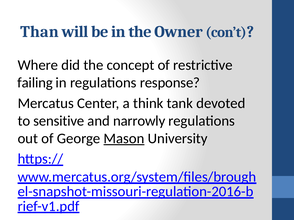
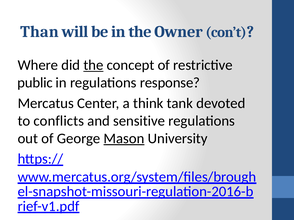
the at (93, 65) underline: none -> present
failing: failing -> public
sensitive: sensitive -> conflicts
narrowly: narrowly -> sensitive
